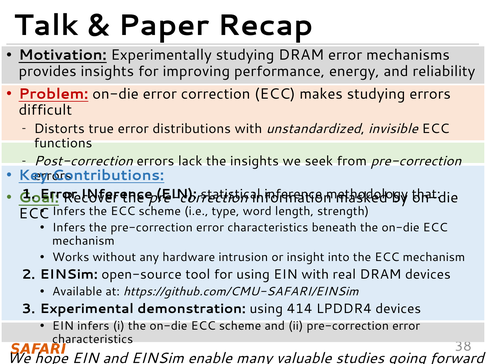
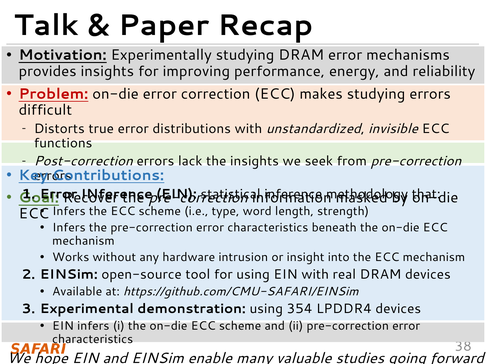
414: 414 -> 354
